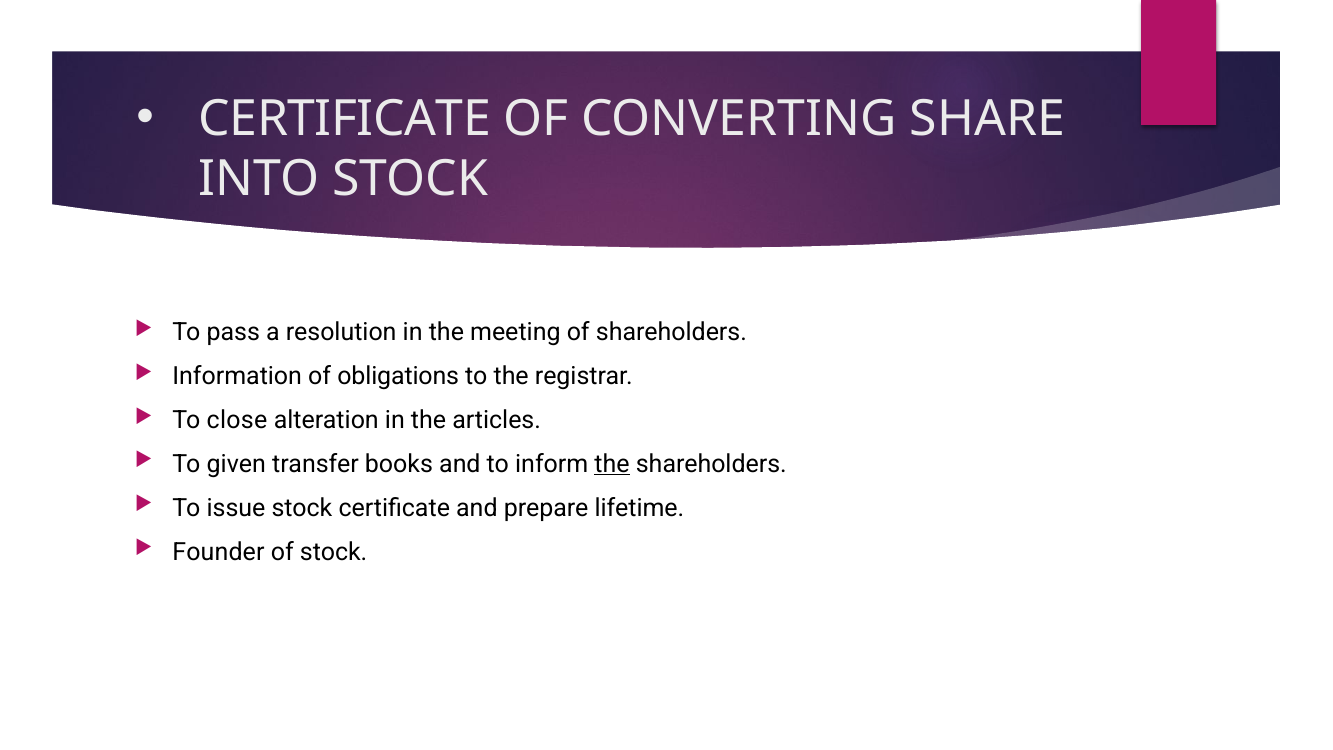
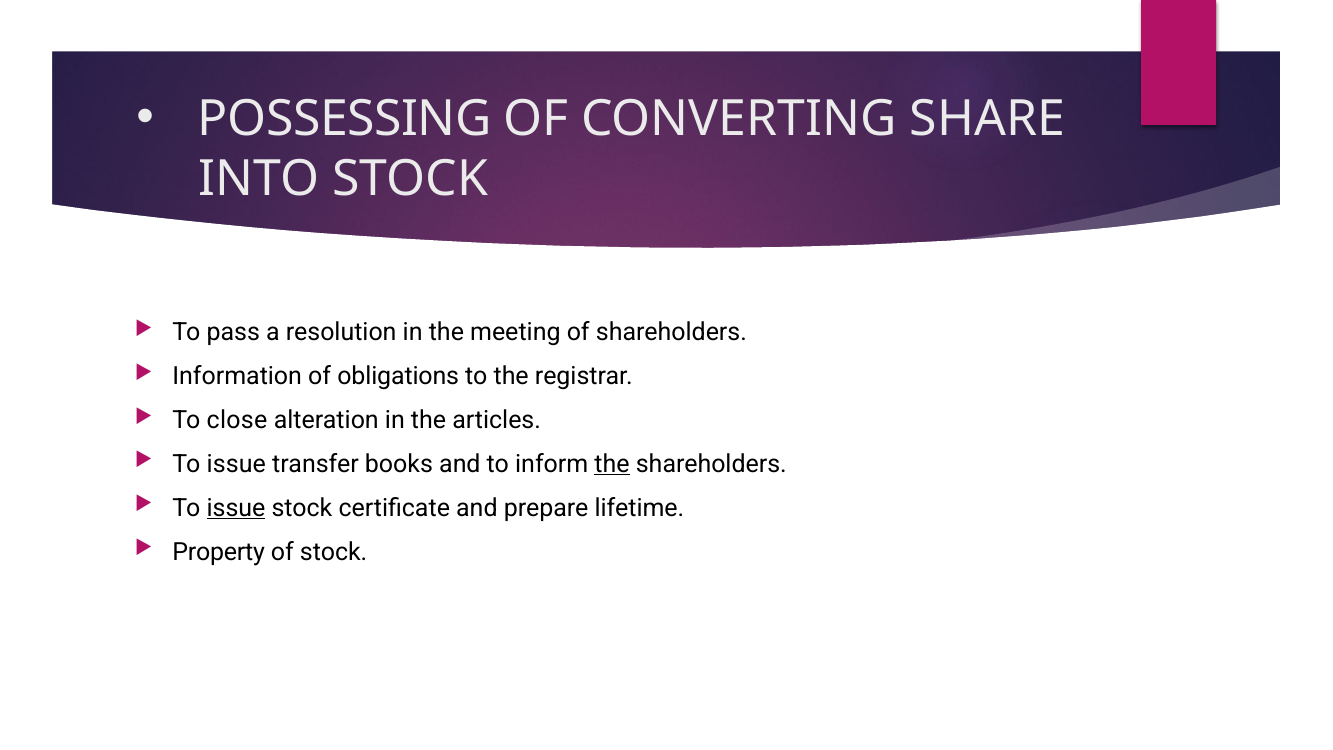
CERTIFICATE at (345, 119): CERTIFICATE -> POSSESSING
given at (236, 464): given -> issue
issue at (236, 508) underline: none -> present
Founder: Founder -> Property
